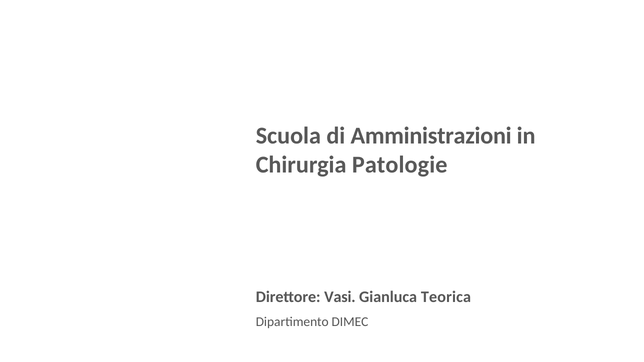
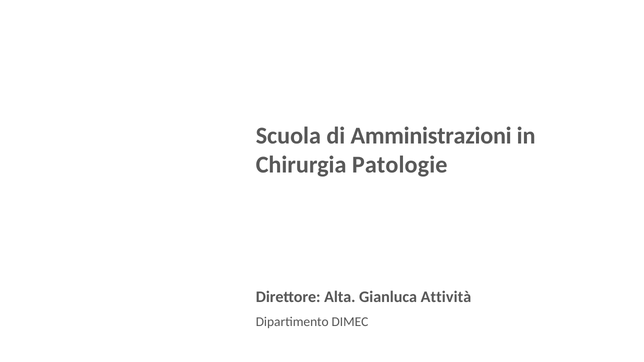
Vasi: Vasi -> Alta
Teorica: Teorica -> Attività
